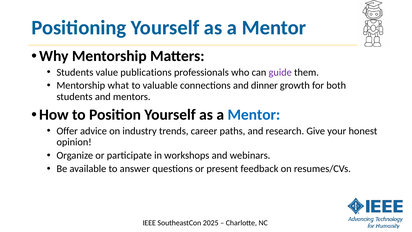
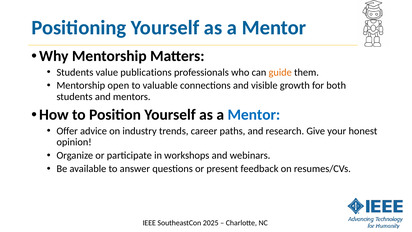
guide colour: purple -> orange
what: what -> open
dinner: dinner -> visible
